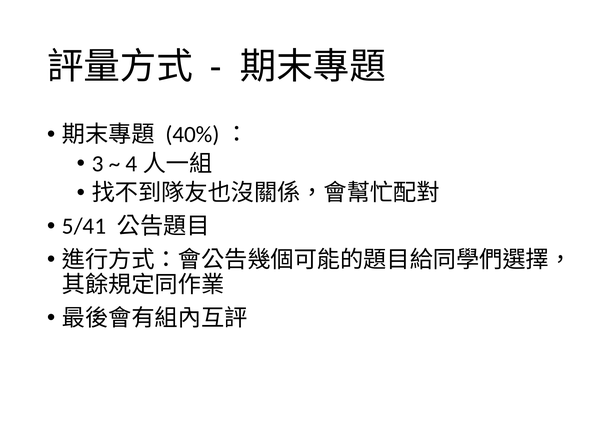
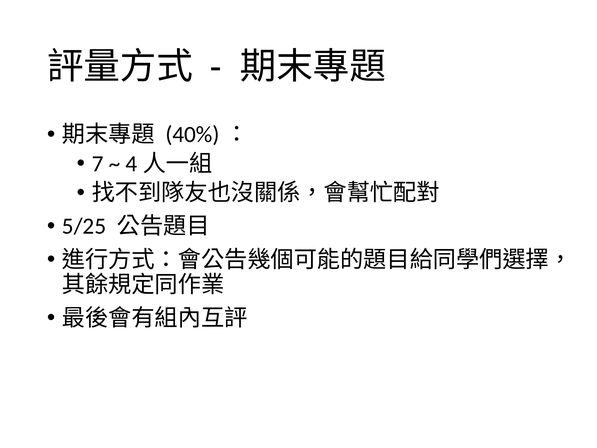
3: 3 -> 7
5/41: 5/41 -> 5/25
